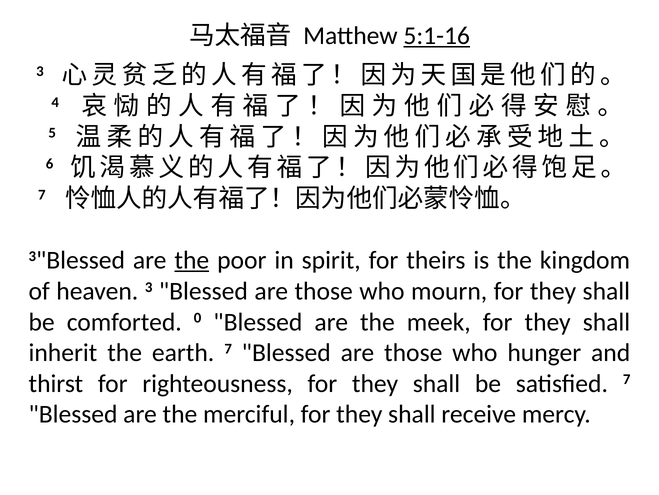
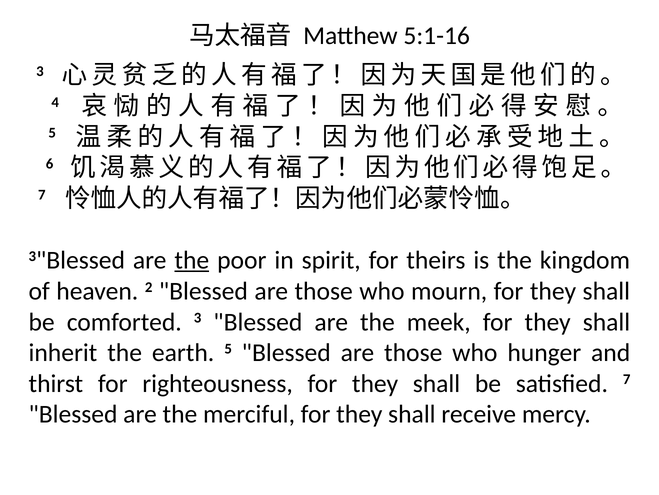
5:1-16 underline: present -> none
heaven 3: 3 -> 2
comforted 0: 0 -> 3
earth 7: 7 -> 5
